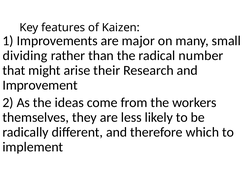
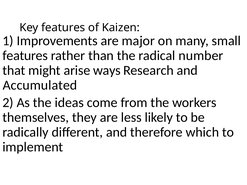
dividing at (25, 56): dividing -> features
their: their -> ways
Improvement: Improvement -> Accumulated
